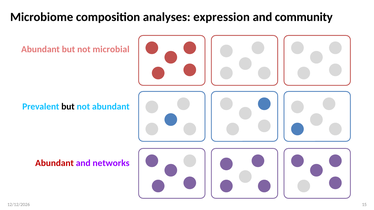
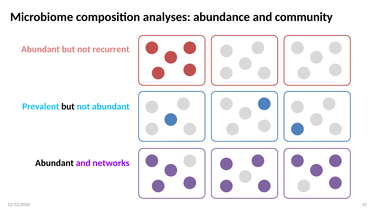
expression: expression -> abundance
microbial: microbial -> recurrent
Abundant at (54, 163) colour: red -> black
